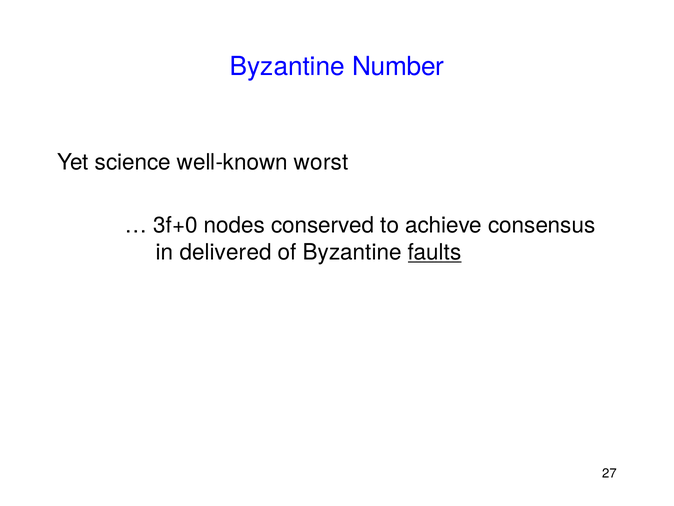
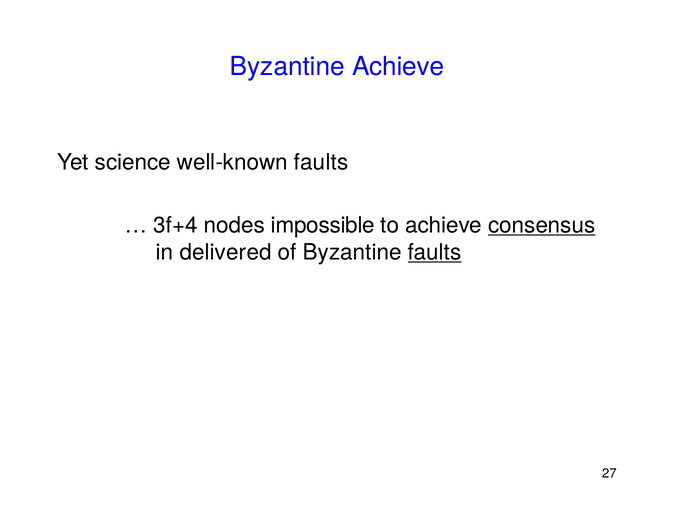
Byzantine Number: Number -> Achieve
well-known worst: worst -> faults
3f+0: 3f+0 -> 3f+4
conserved: conserved -> impossible
consensus underline: none -> present
